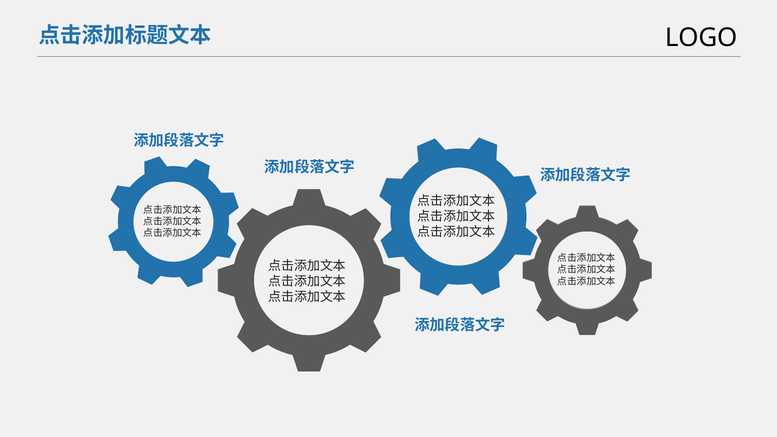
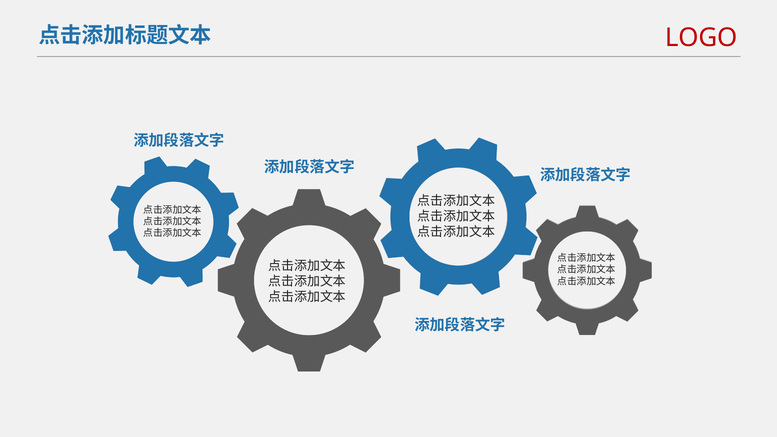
LOGO colour: black -> red
